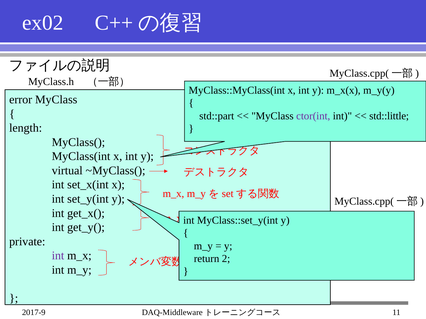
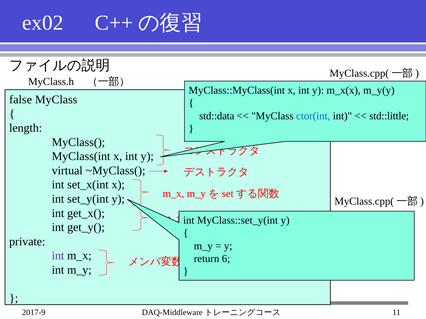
error: error -> false
std::part: std::part -> std::data
ctor(int colour: purple -> blue
2: 2 -> 6
